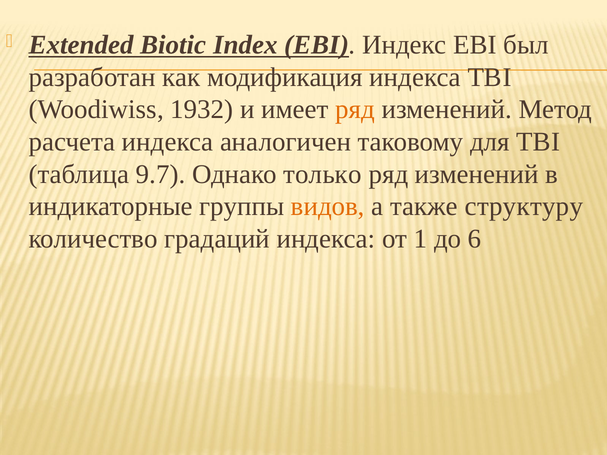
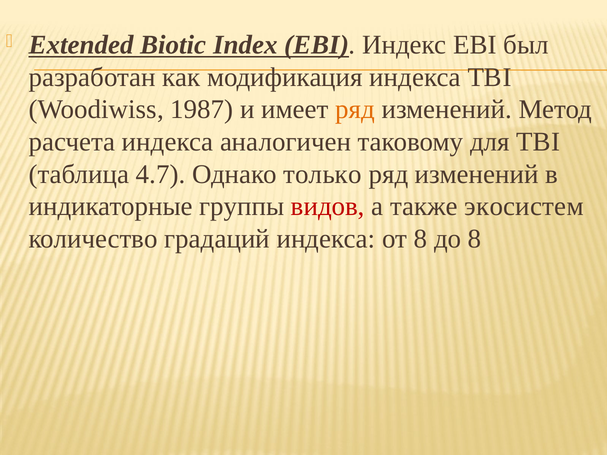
1932: 1932 -> 1987
9.7: 9.7 -> 4.7
видов colour: orange -> red
структуру: структуру -> экосистем
от 1: 1 -> 8
до 6: 6 -> 8
